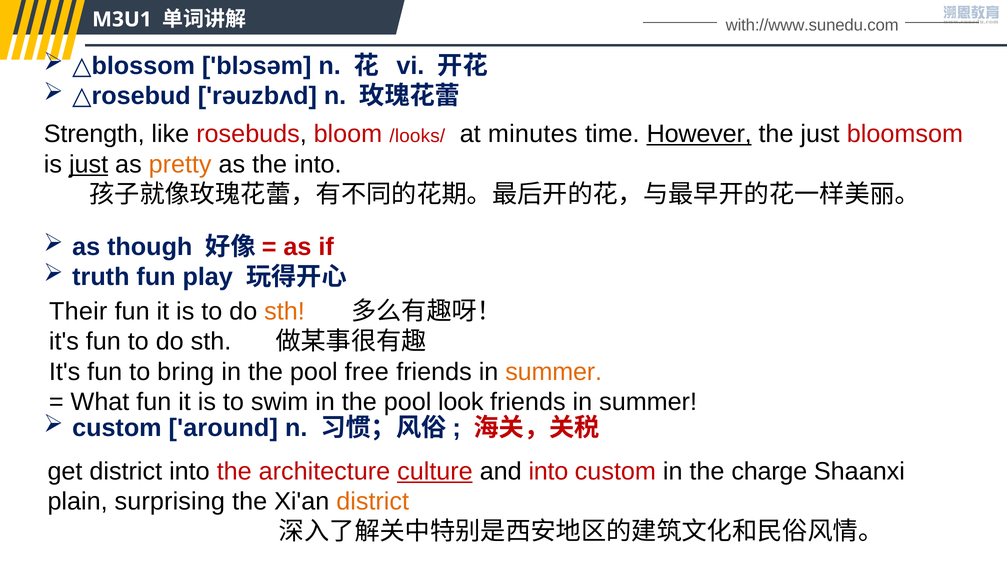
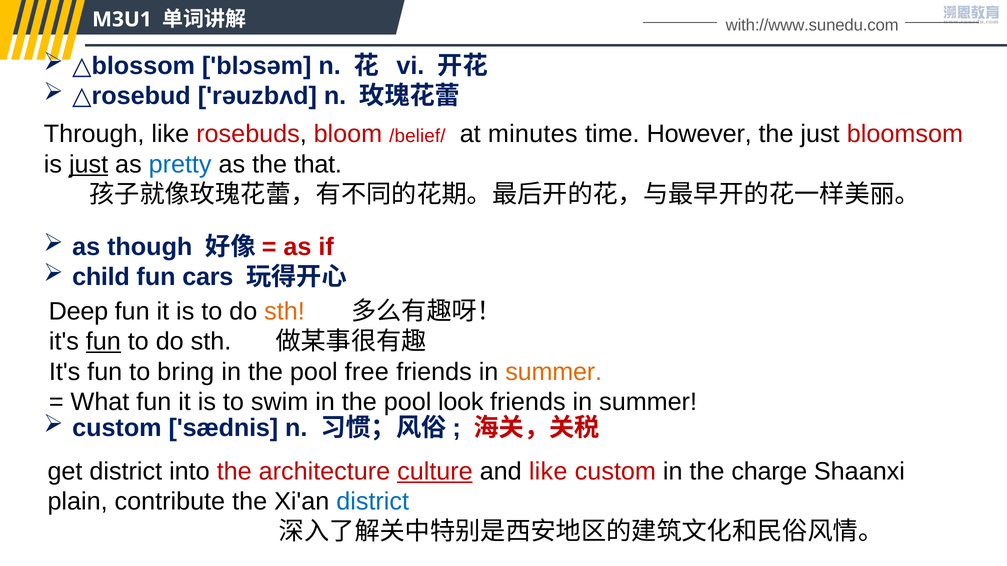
Strength: Strength -> Through
/looks/: /looks/ -> /belief/
However underline: present -> none
pretty colour: orange -> blue
the into: into -> that
truth: truth -> child
play: play -> cars
Their: Their -> Deep
fun at (103, 342) underline: none -> present
around: around -> sædnis
and into: into -> like
surprising: surprising -> contribute
district at (373, 502) colour: orange -> blue
